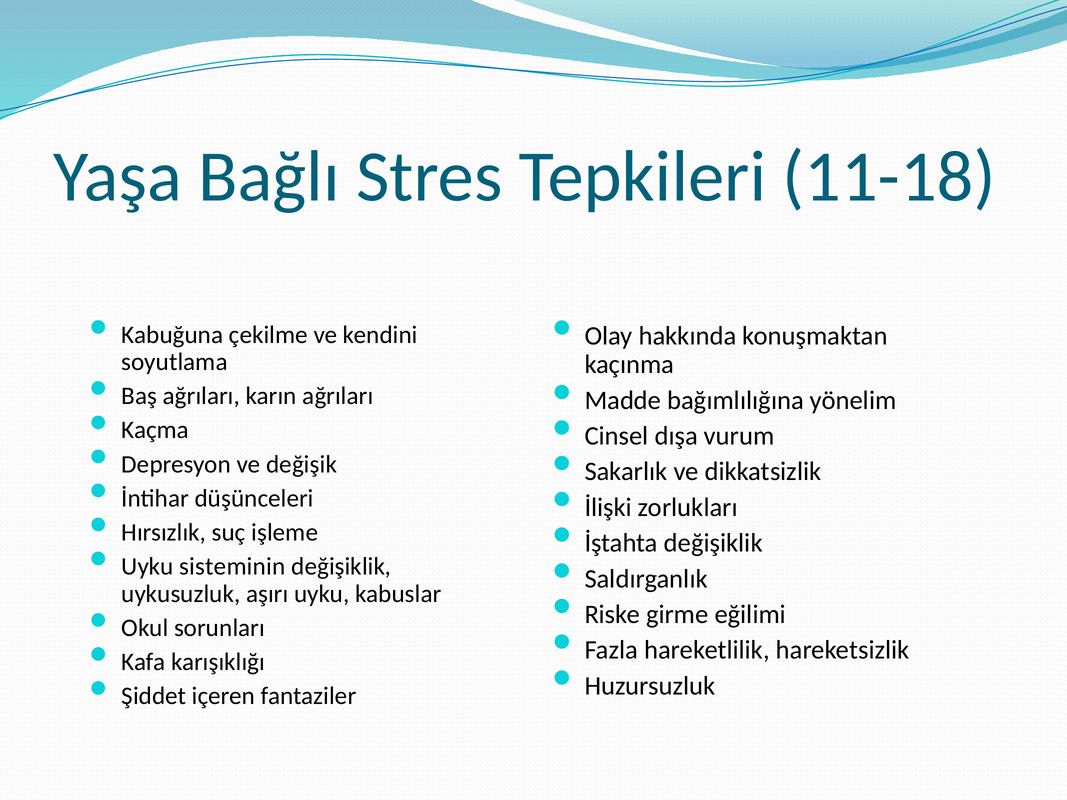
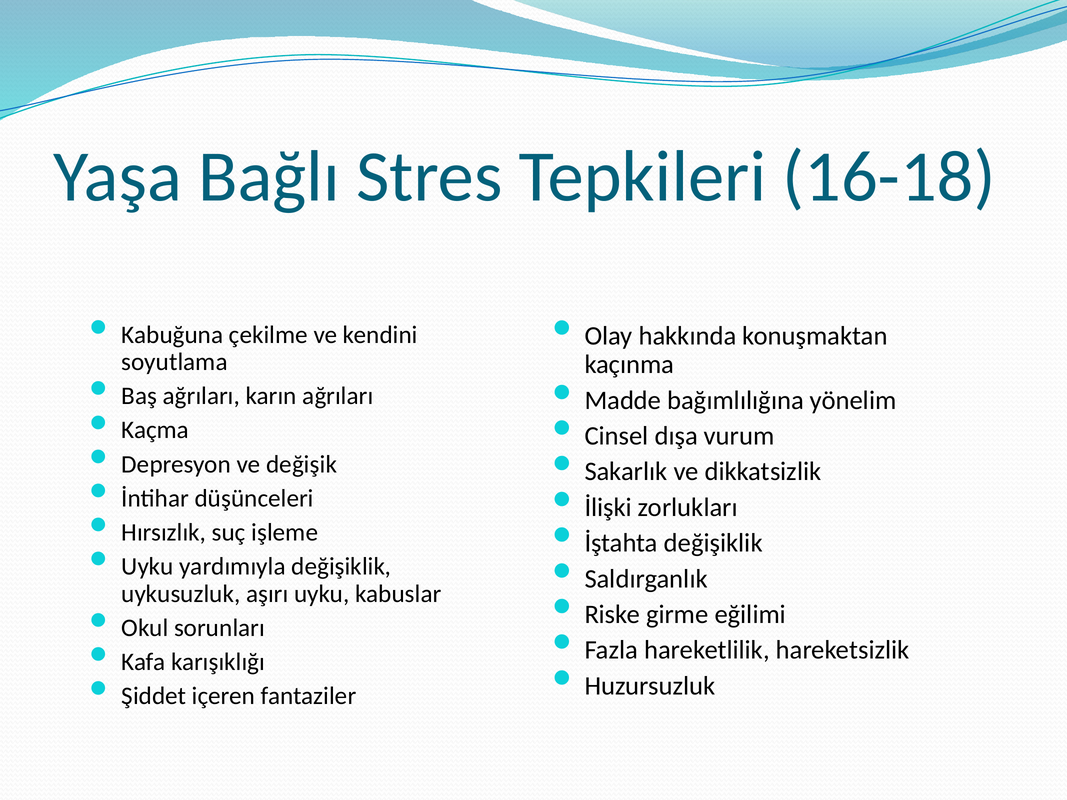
11-18: 11-18 -> 16-18
sisteminin: sisteminin -> yardımıyla
